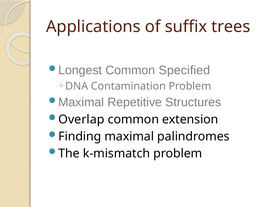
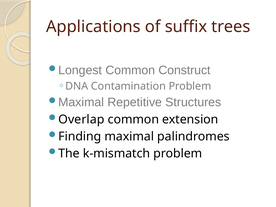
Specified: Specified -> Construct
